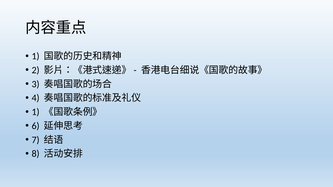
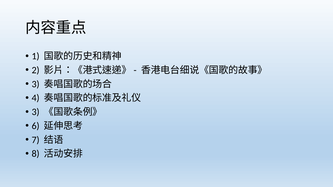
1 at (36, 112): 1 -> 3
